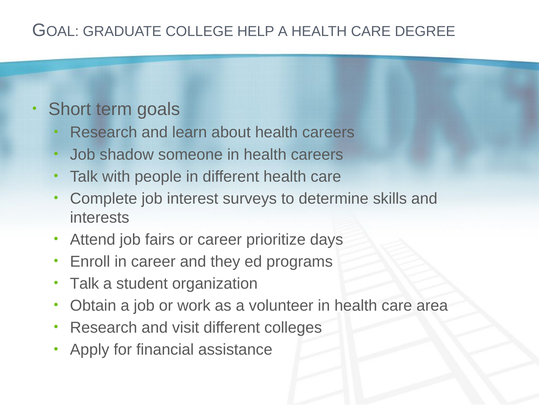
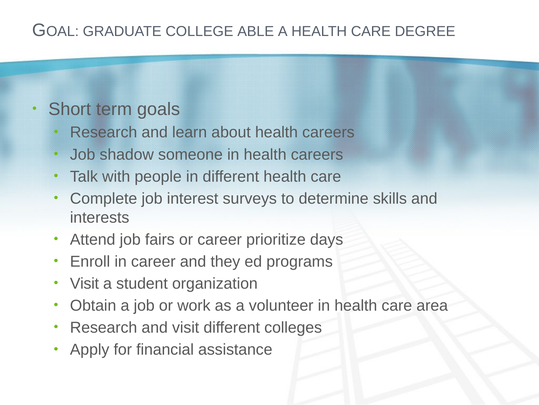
HELP: HELP -> ABLE
Talk at (84, 283): Talk -> Visit
